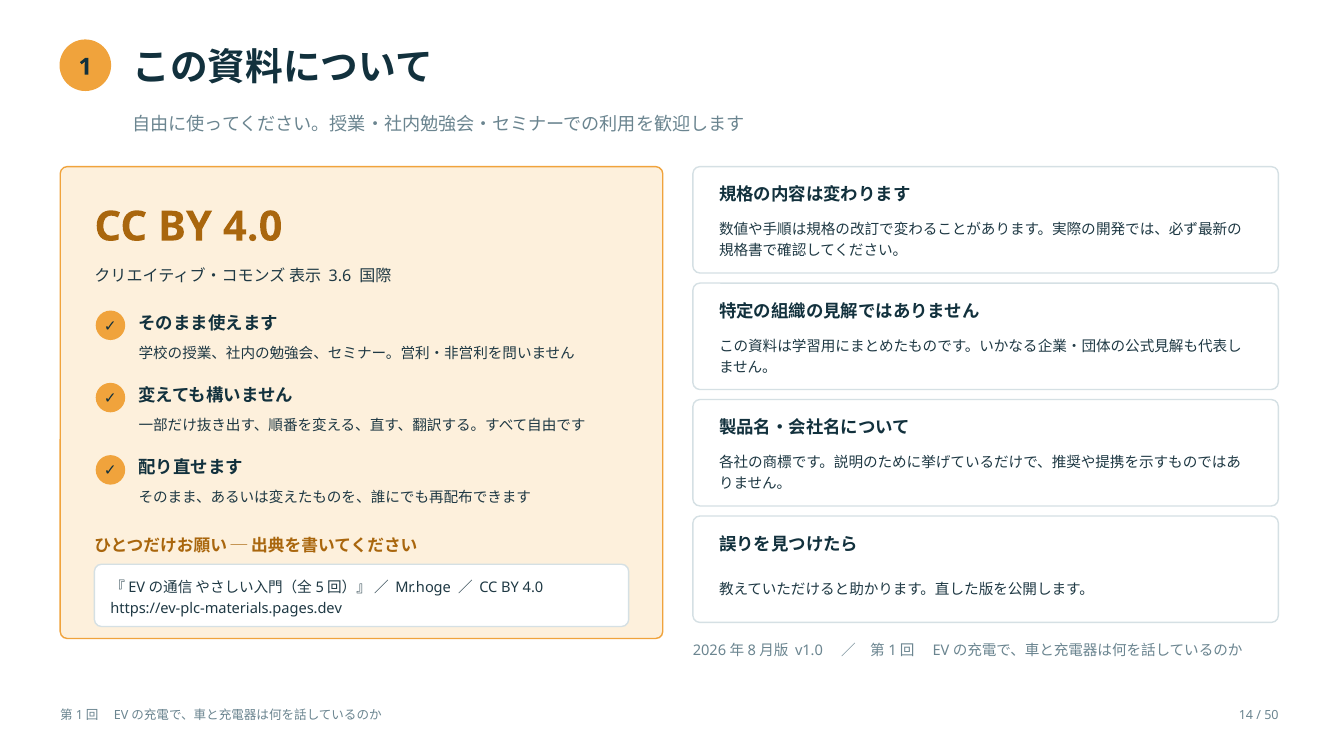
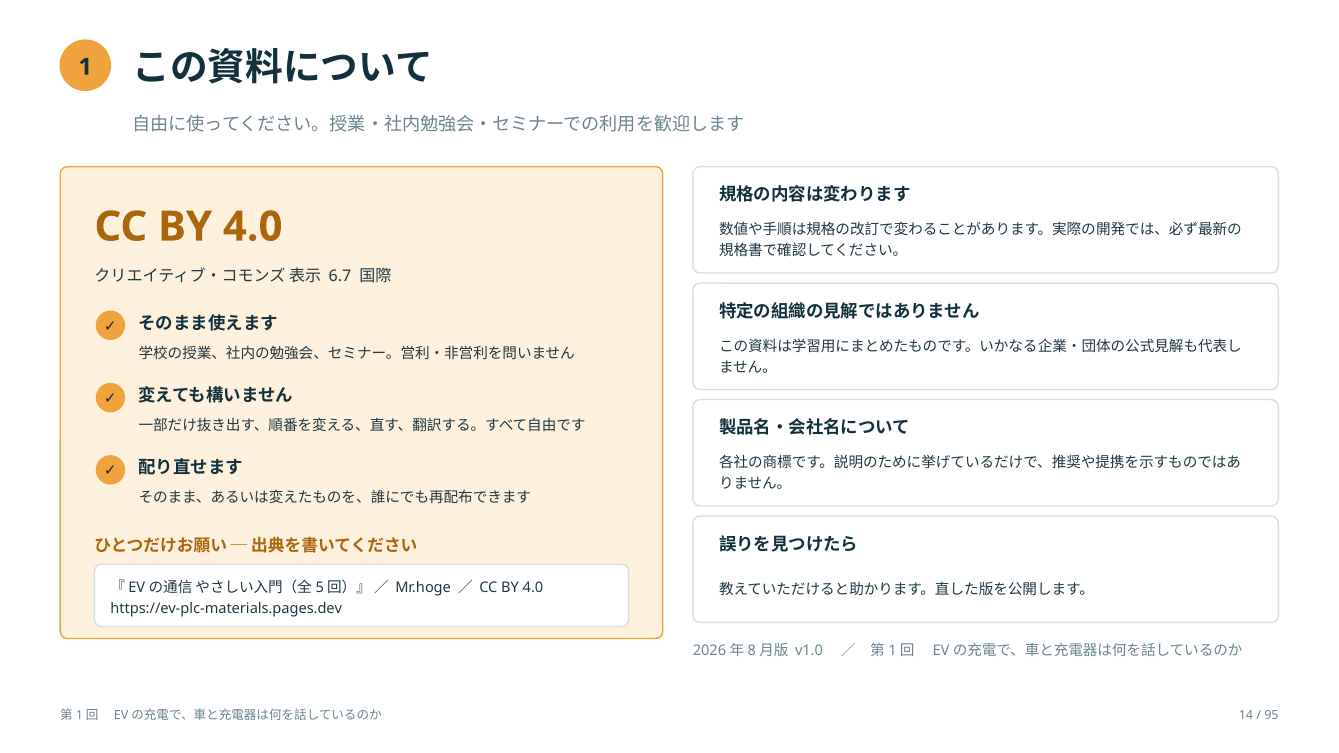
3.6: 3.6 -> 6.7
50: 50 -> 95
